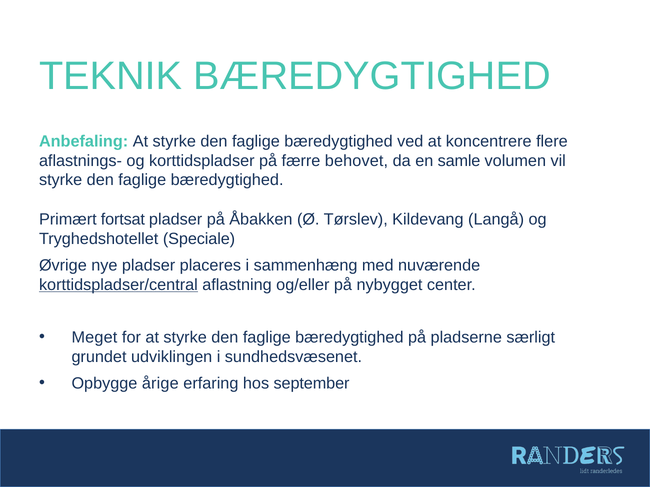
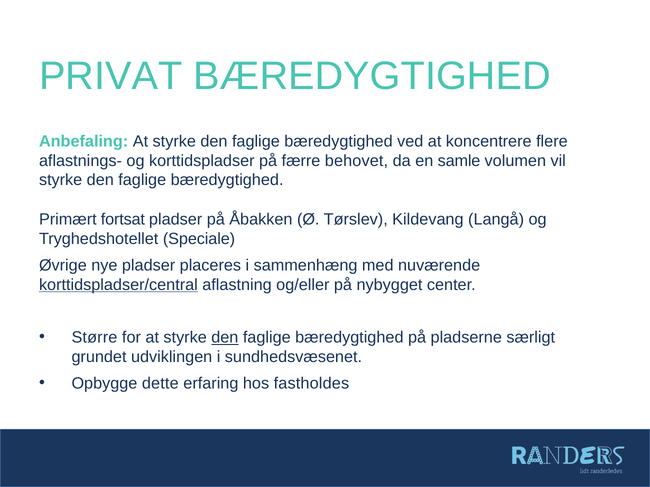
TEKNIK: TEKNIK -> PRIVAT
Meget: Meget -> Større
den at (225, 338) underline: none -> present
årige: årige -> dette
september: september -> fastholdes
